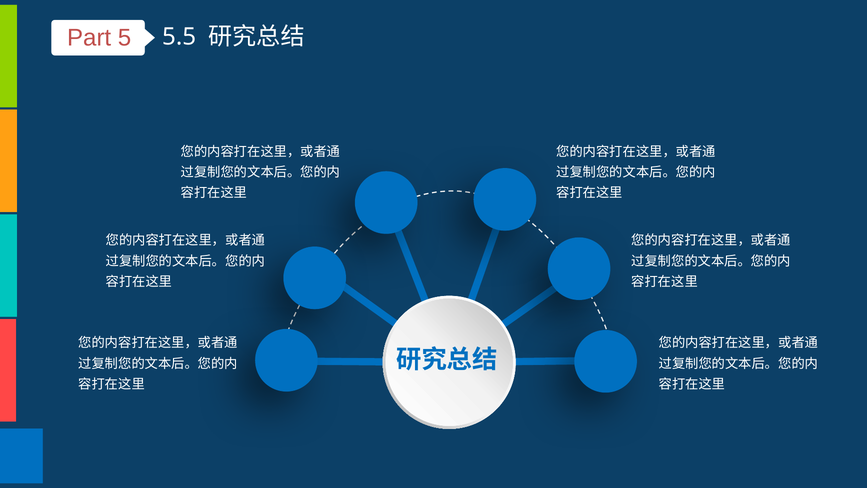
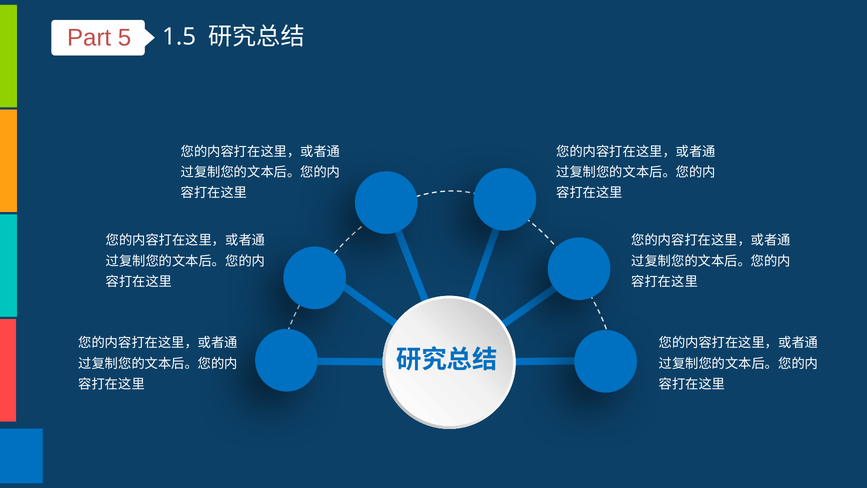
5.5: 5.5 -> 1.5
